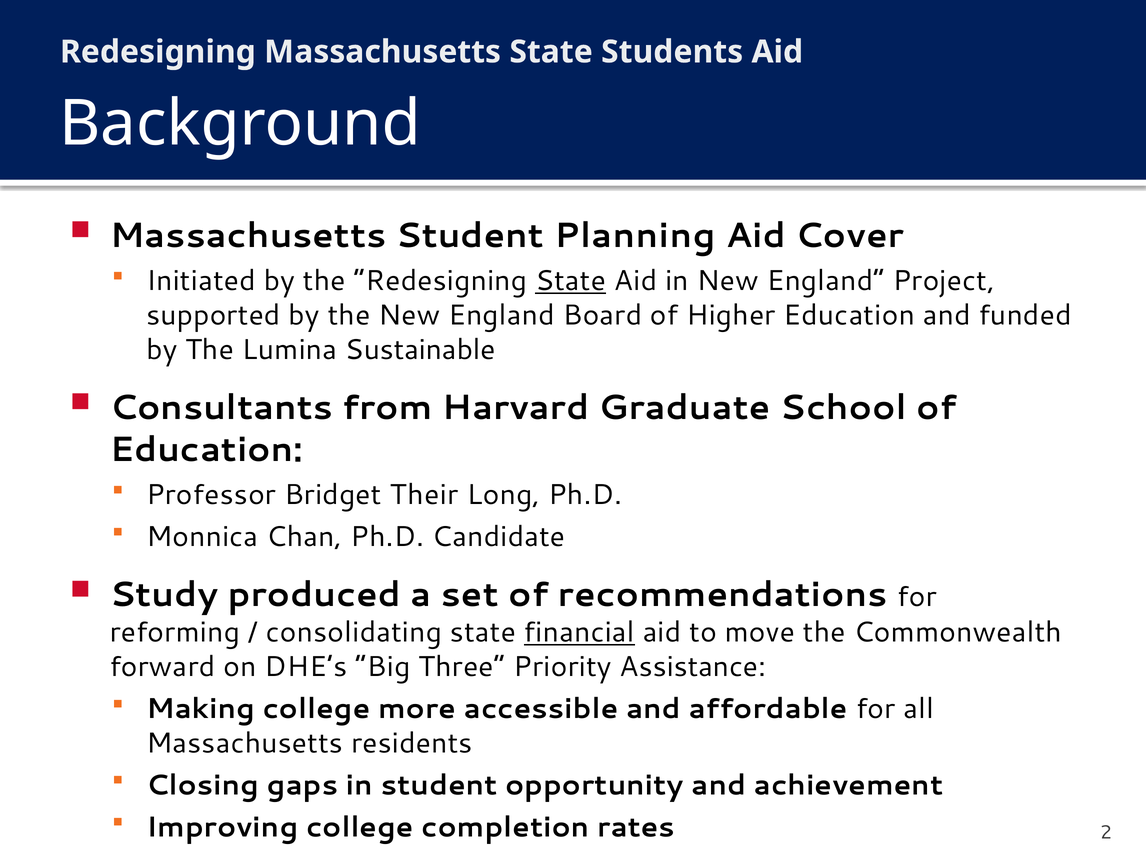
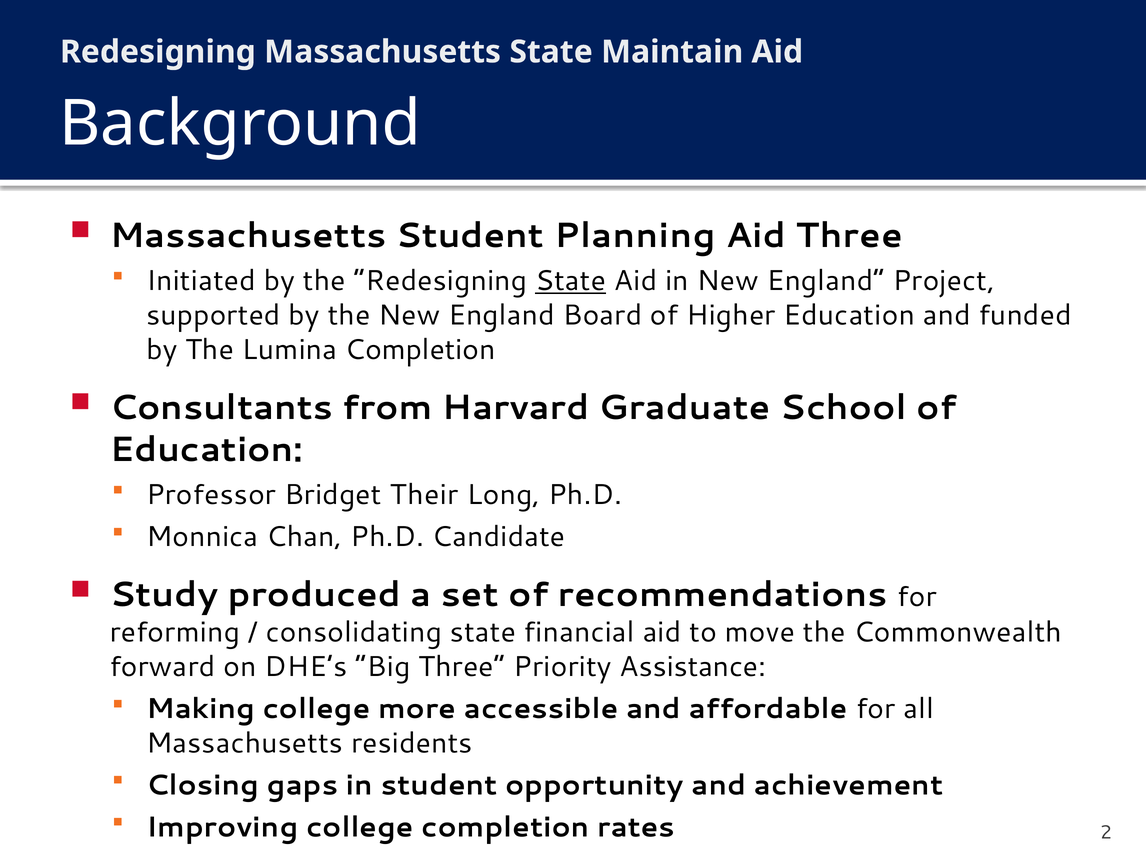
Students: Students -> Maintain
Aid Cover: Cover -> Three
Lumina Sustainable: Sustainable -> Completion
financial underline: present -> none
